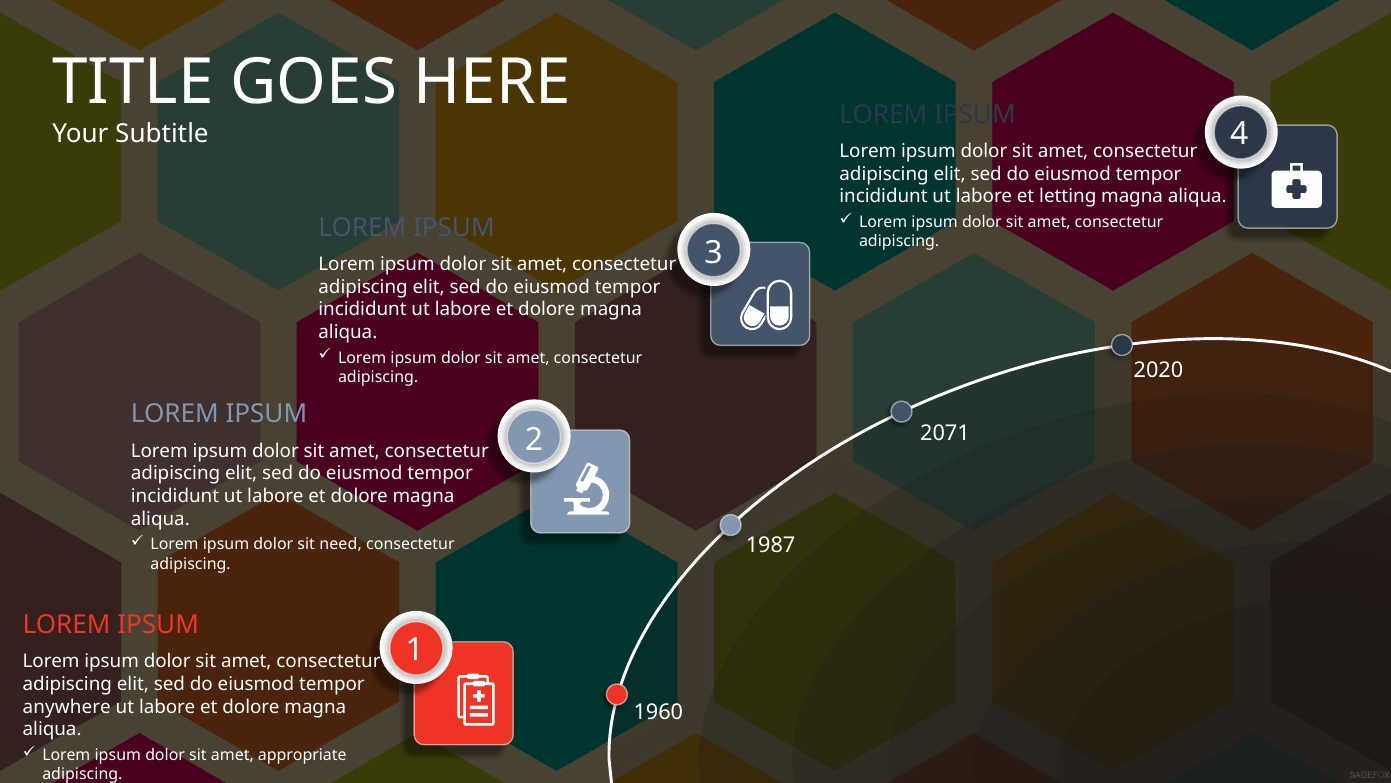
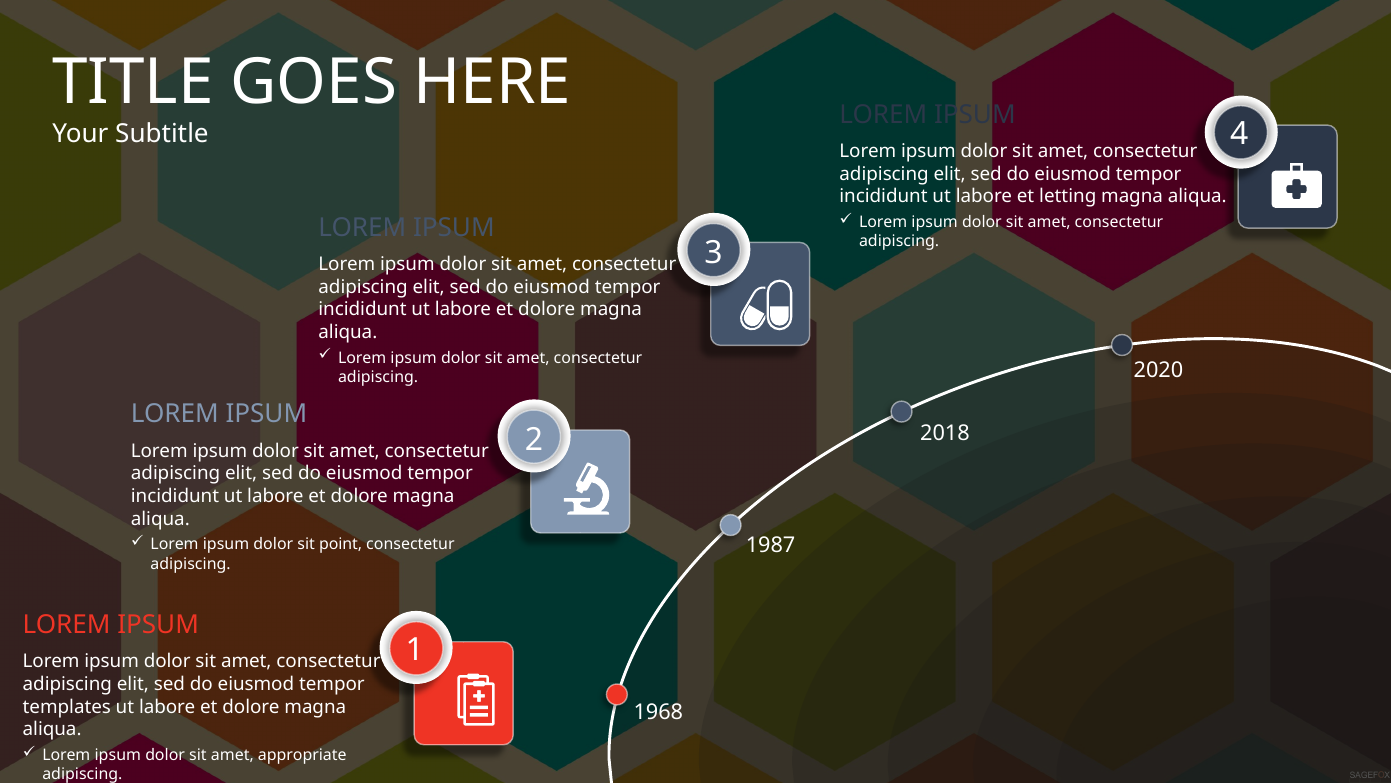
2071: 2071 -> 2018
need: need -> point
anywhere: anywhere -> templates
1960: 1960 -> 1968
